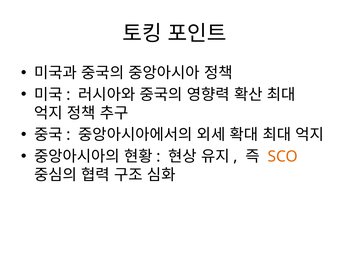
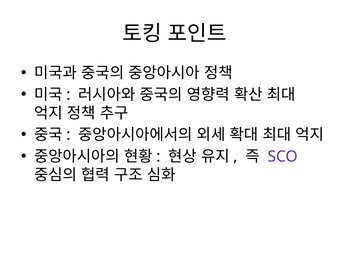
SCO colour: orange -> purple
